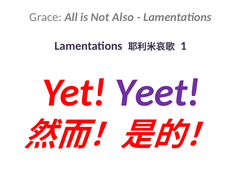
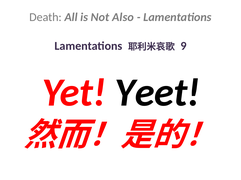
Grace: Grace -> Death
1: 1 -> 9
Yeet colour: purple -> black
